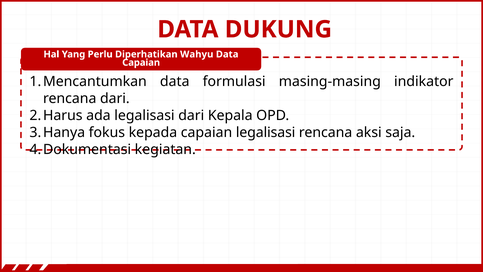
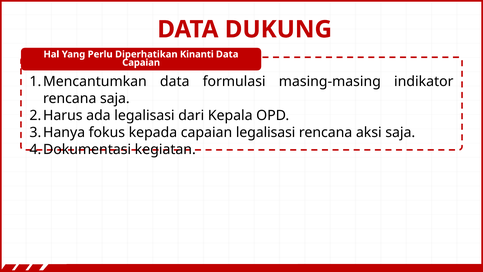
Wahyu: Wahyu -> Kinanti
rencana dari: dari -> saja
